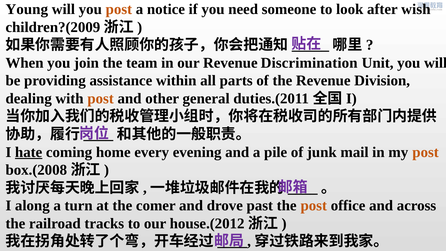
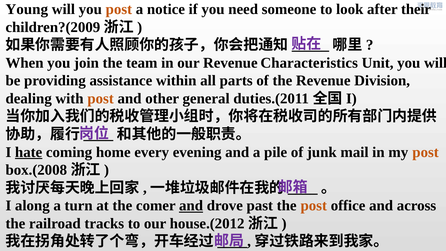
wish: wish -> their
Discrimination: Discrimination -> Characteristics
and at (191, 206) underline: none -> present
